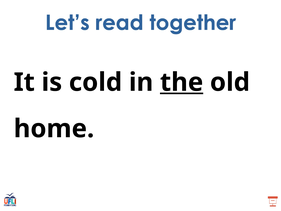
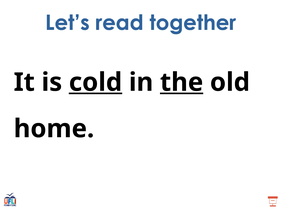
cold underline: none -> present
